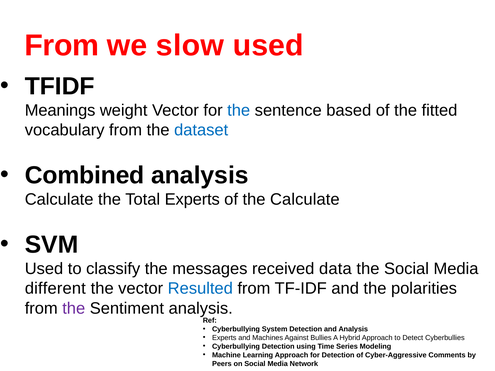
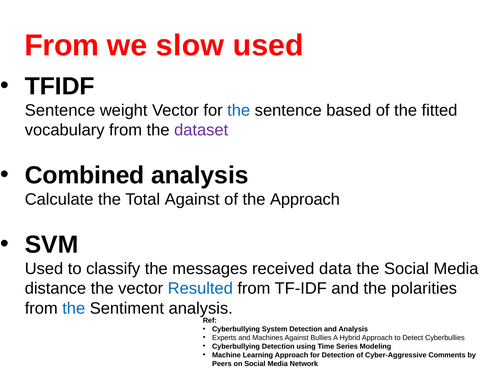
Meanings at (60, 110): Meanings -> Sentence
dataset colour: blue -> purple
Total Experts: Experts -> Against
the Calculate: Calculate -> Approach
different: different -> distance
the at (74, 308) colour: purple -> blue
